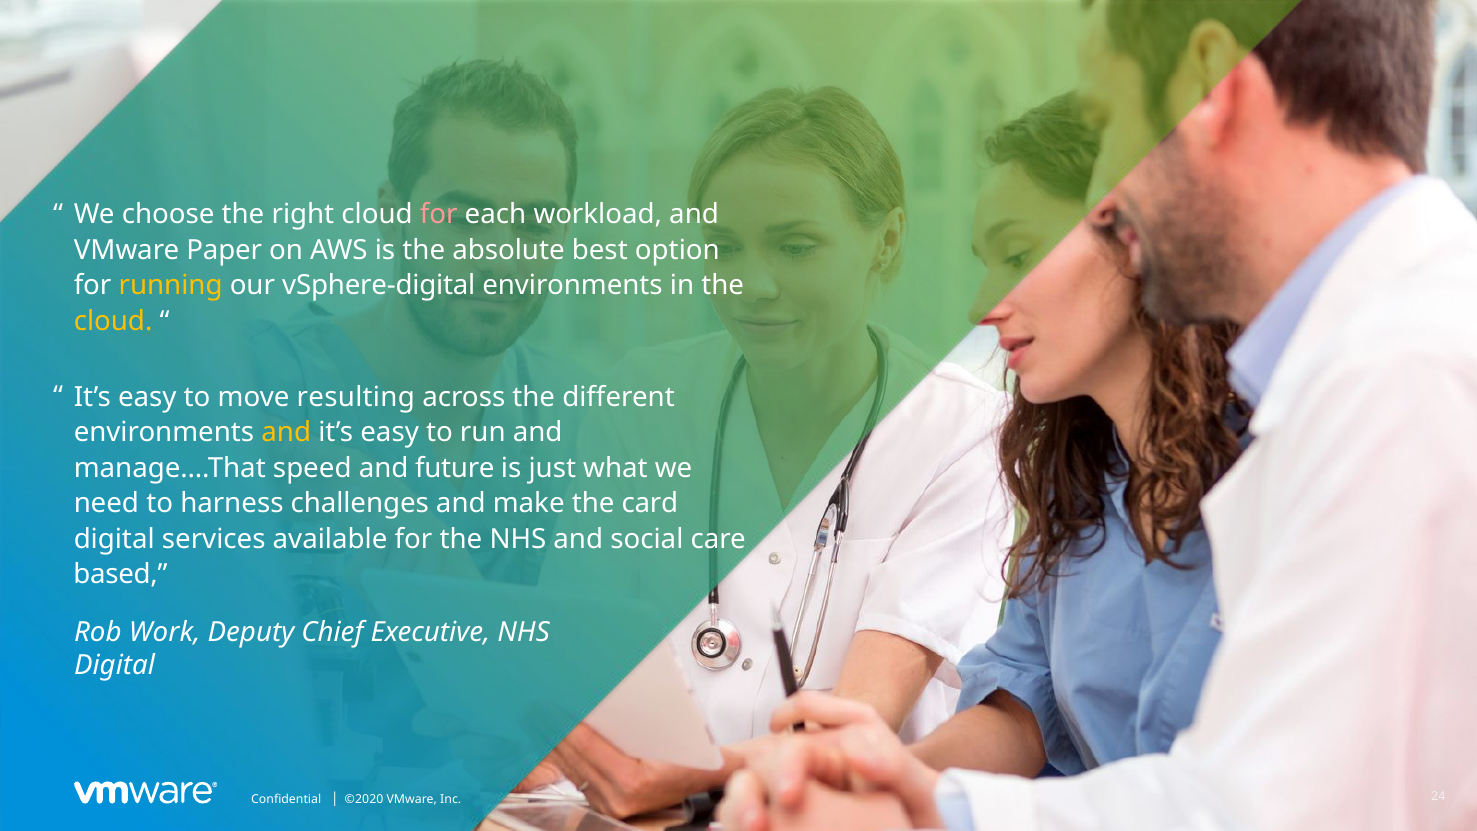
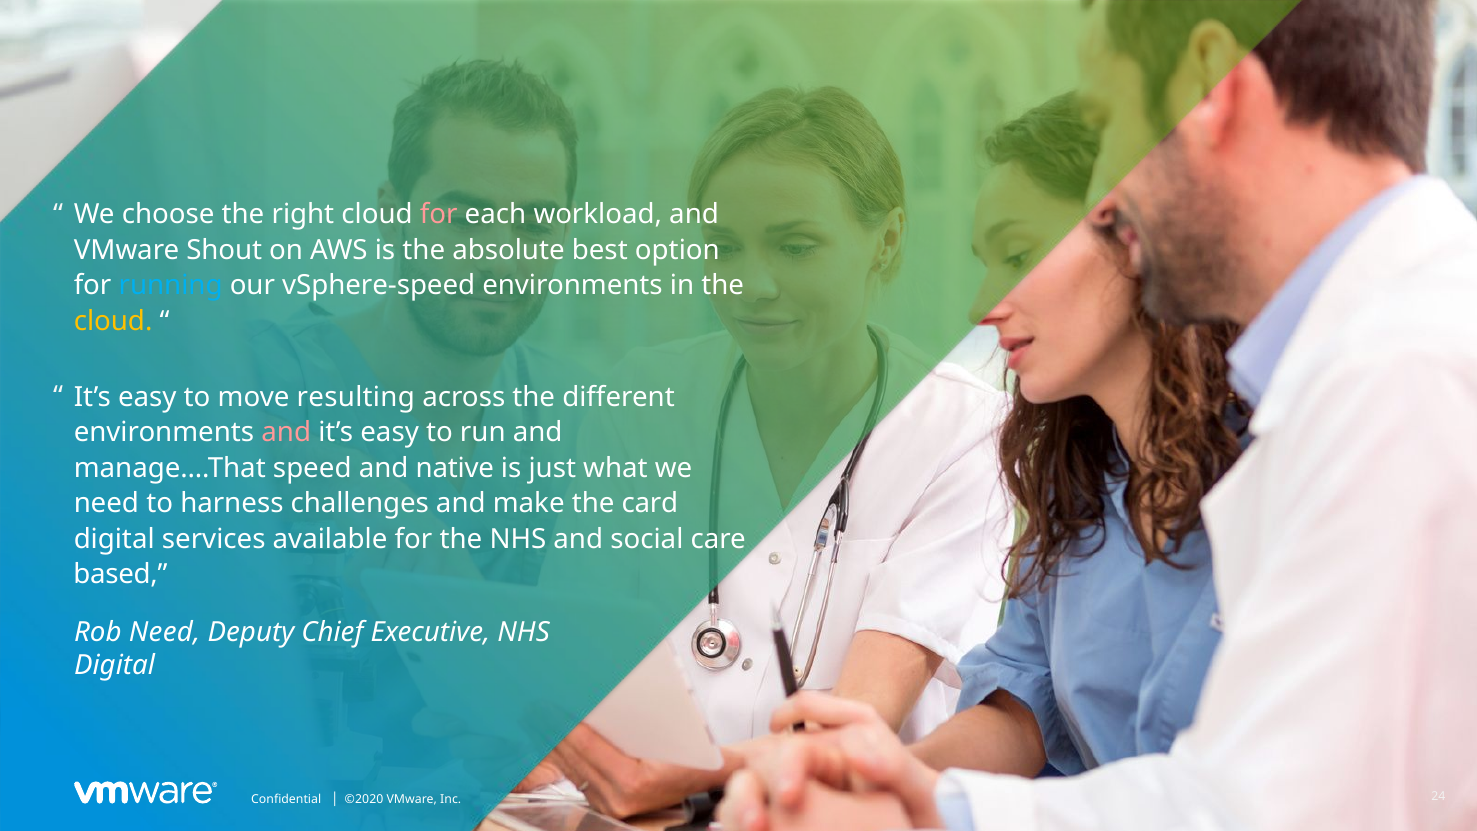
Paper: Paper -> Shout
running colour: yellow -> light blue
vSphere-digital: vSphere-digital -> vSphere-speed
and at (286, 432) colour: yellow -> pink
future: future -> native
Work at (165, 632): Work -> Need
